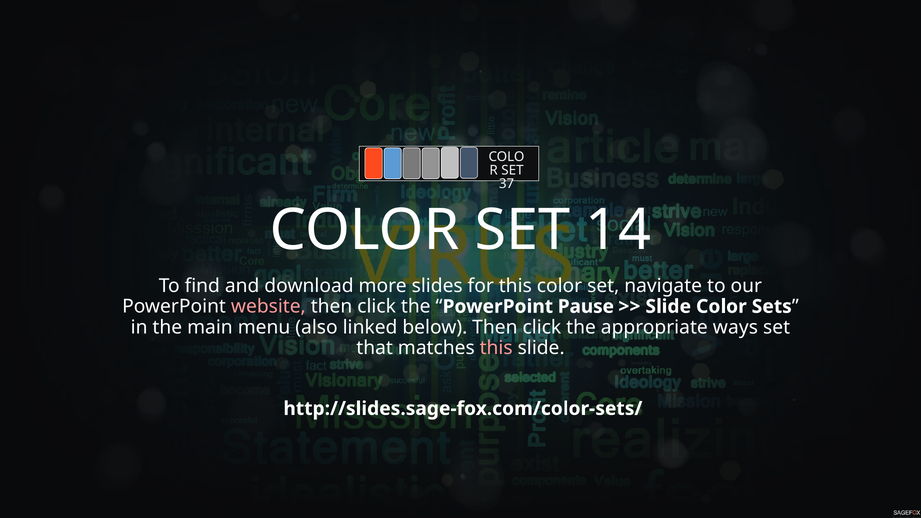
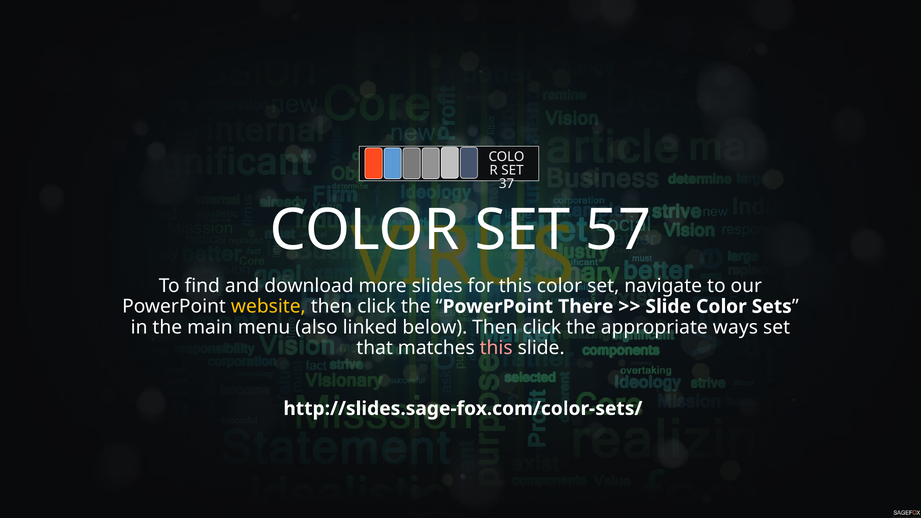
14: 14 -> 57
website colour: pink -> yellow
Pause: Pause -> There
